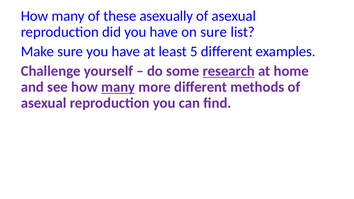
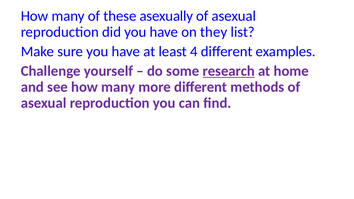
on sure: sure -> they
5: 5 -> 4
many at (118, 87) underline: present -> none
